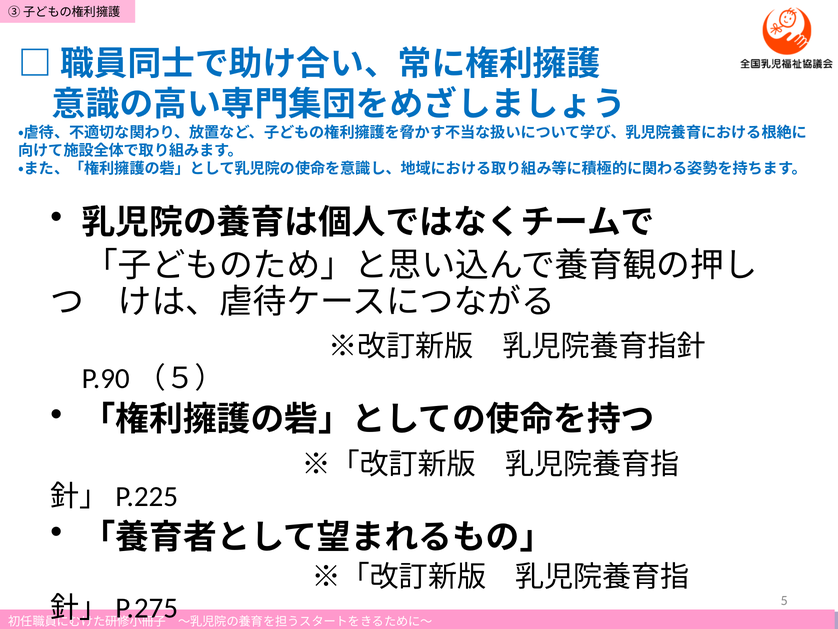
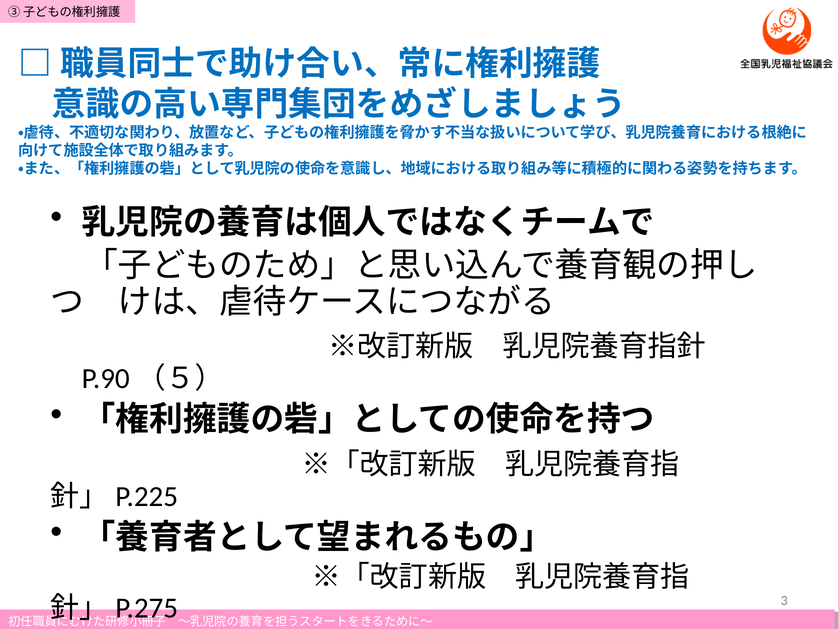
5: 5 -> 3
